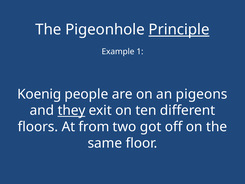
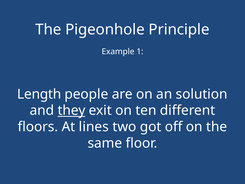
Principle underline: present -> none
Koenig: Koenig -> Length
pigeons: pigeons -> solution
from: from -> lines
